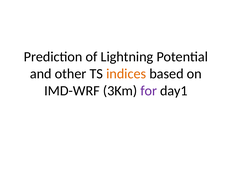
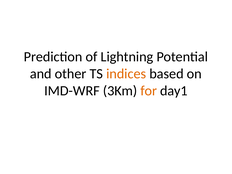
for colour: purple -> orange
